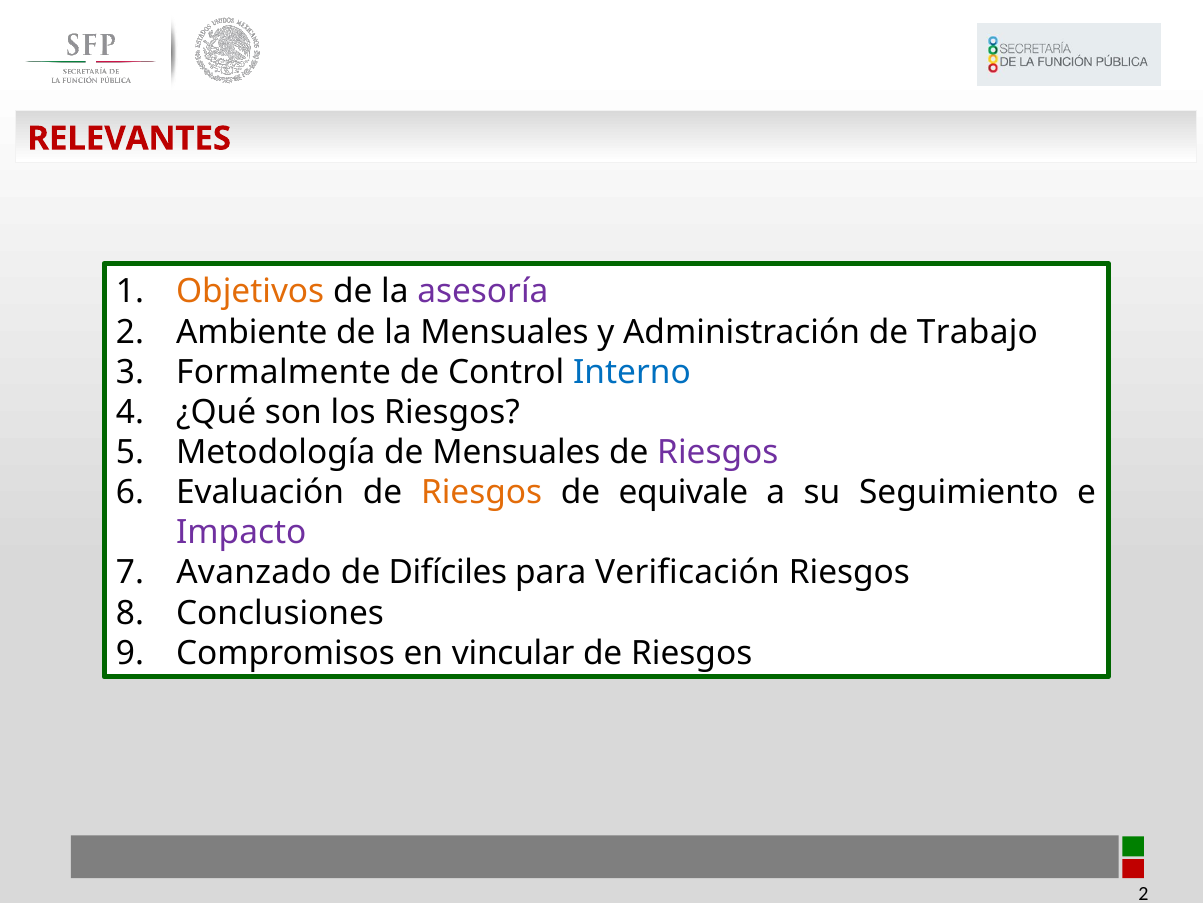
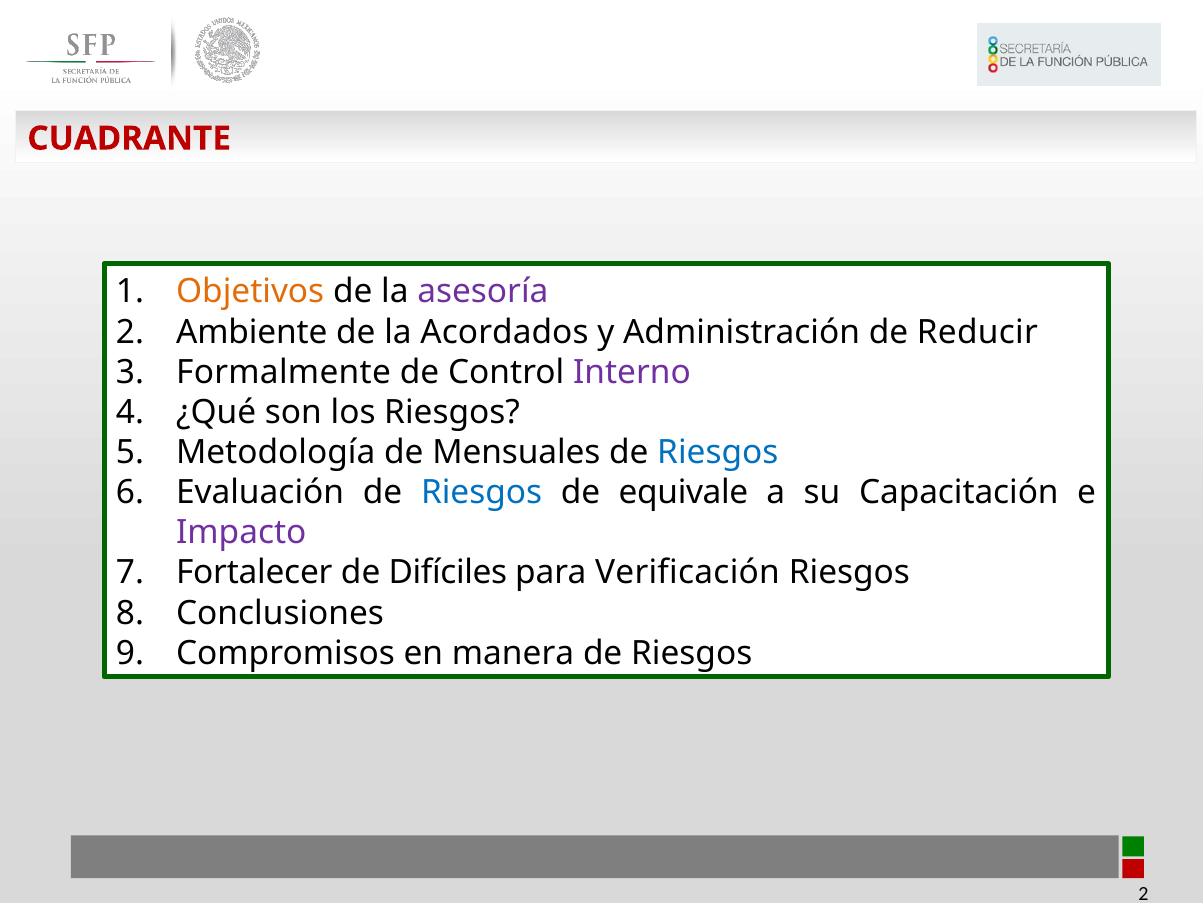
RELEVANTES: RELEVANTES -> CUADRANTE
la Mensuales: Mensuales -> Acordados
Trabajo: Trabajo -> Reducir
Interno colour: blue -> purple
Riesgos at (718, 452) colour: purple -> blue
Riesgos at (482, 492) colour: orange -> blue
Seguimiento: Seguimiento -> Capacitación
Avanzado: Avanzado -> Fortalecer
vincular: vincular -> manera
